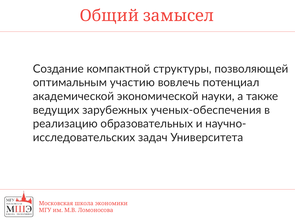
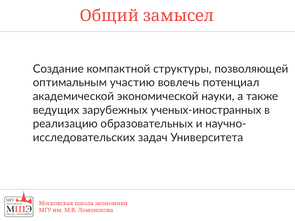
ученых-обеспечения: ученых-обеспечения -> ученых-иностранных
